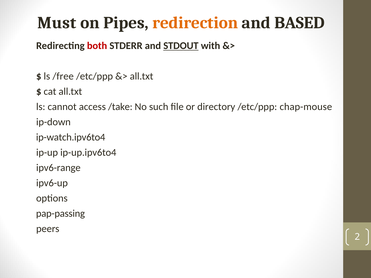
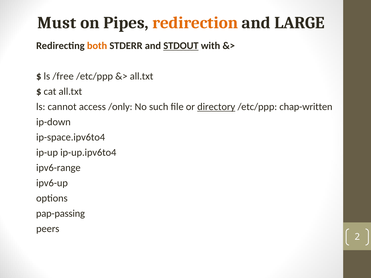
BASED: BASED -> LARGE
both colour: red -> orange
/take: /take -> /only
directory underline: none -> present
chap-mouse: chap-mouse -> chap-written
ip-watch.ipv6to4: ip-watch.ipv6to4 -> ip-space.ipv6to4
